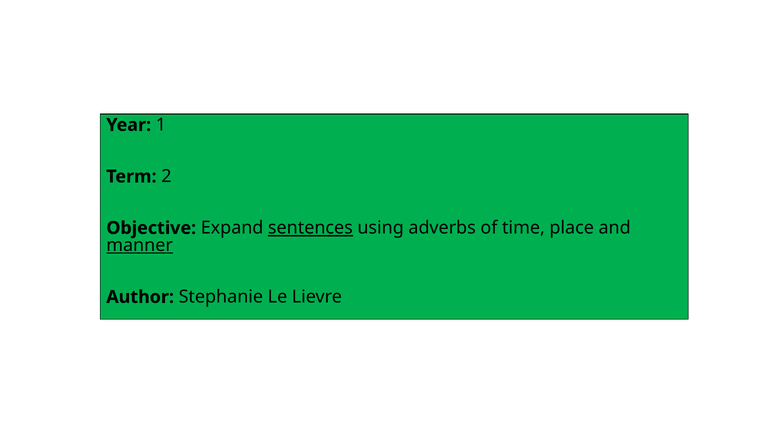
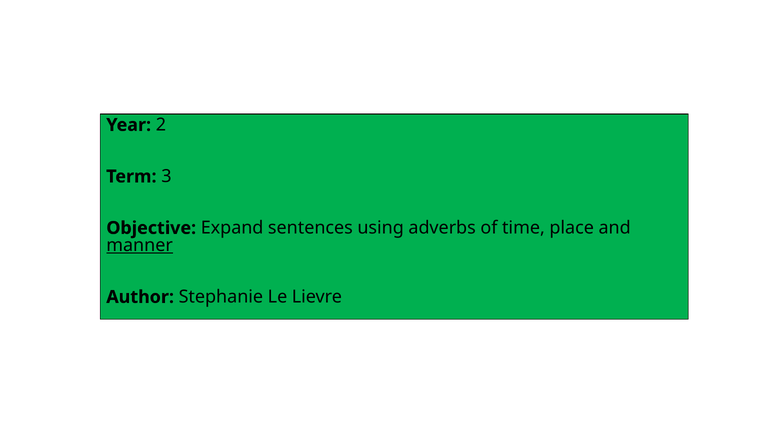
1: 1 -> 2
2: 2 -> 3
sentences underline: present -> none
